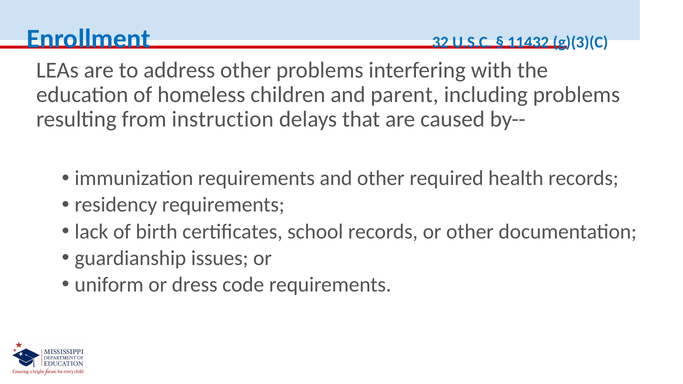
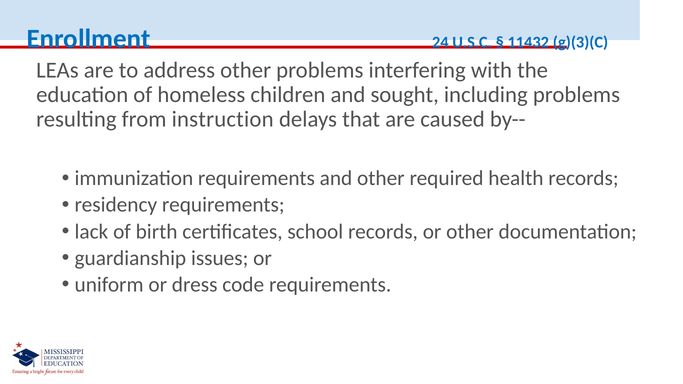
32: 32 -> 24
parent: parent -> sought
